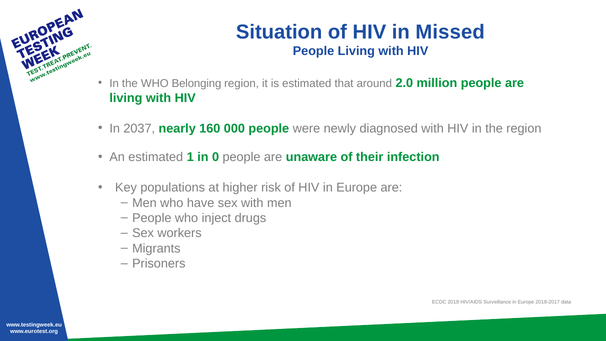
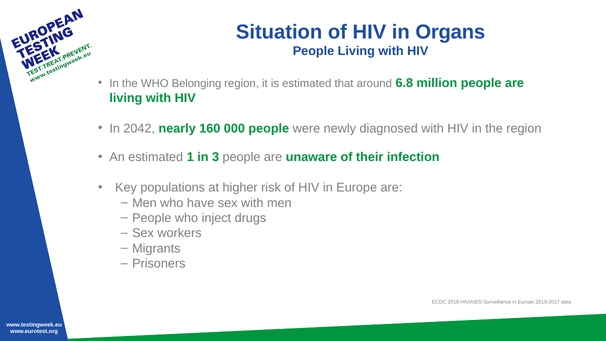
Missed: Missed -> Organs
2.0: 2.0 -> 6.8
2037: 2037 -> 2042
0: 0 -> 3
